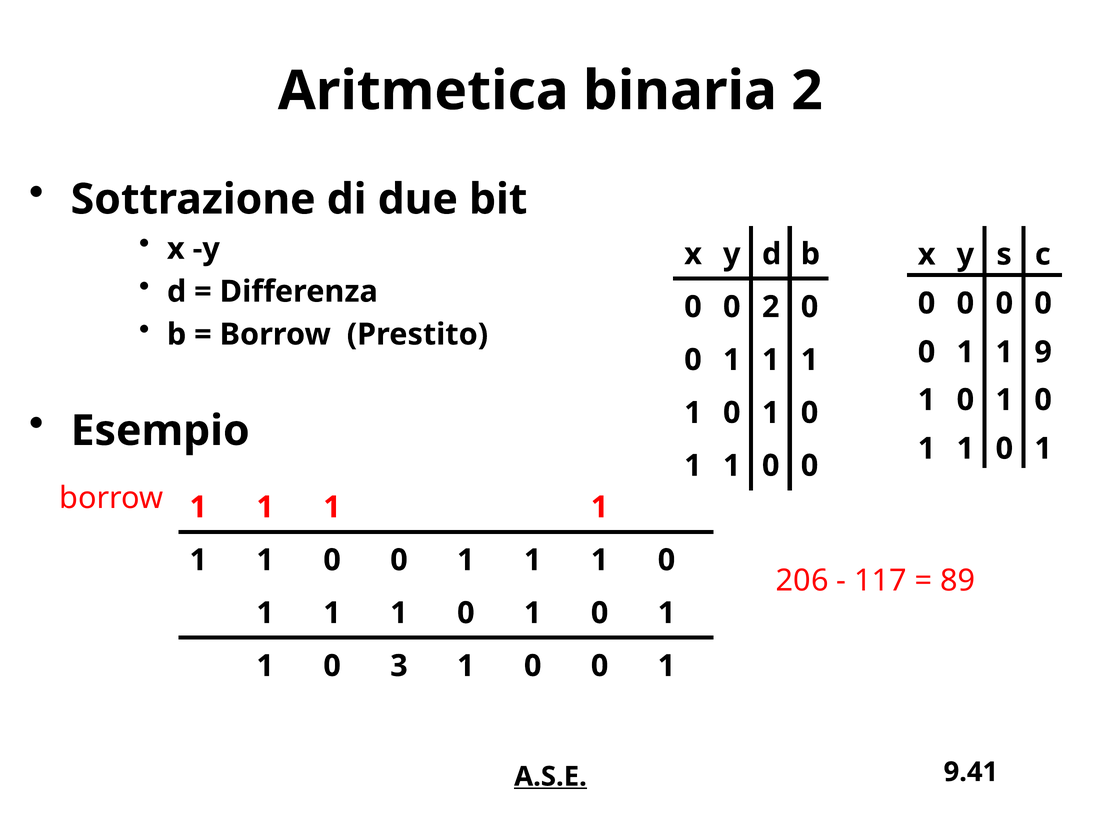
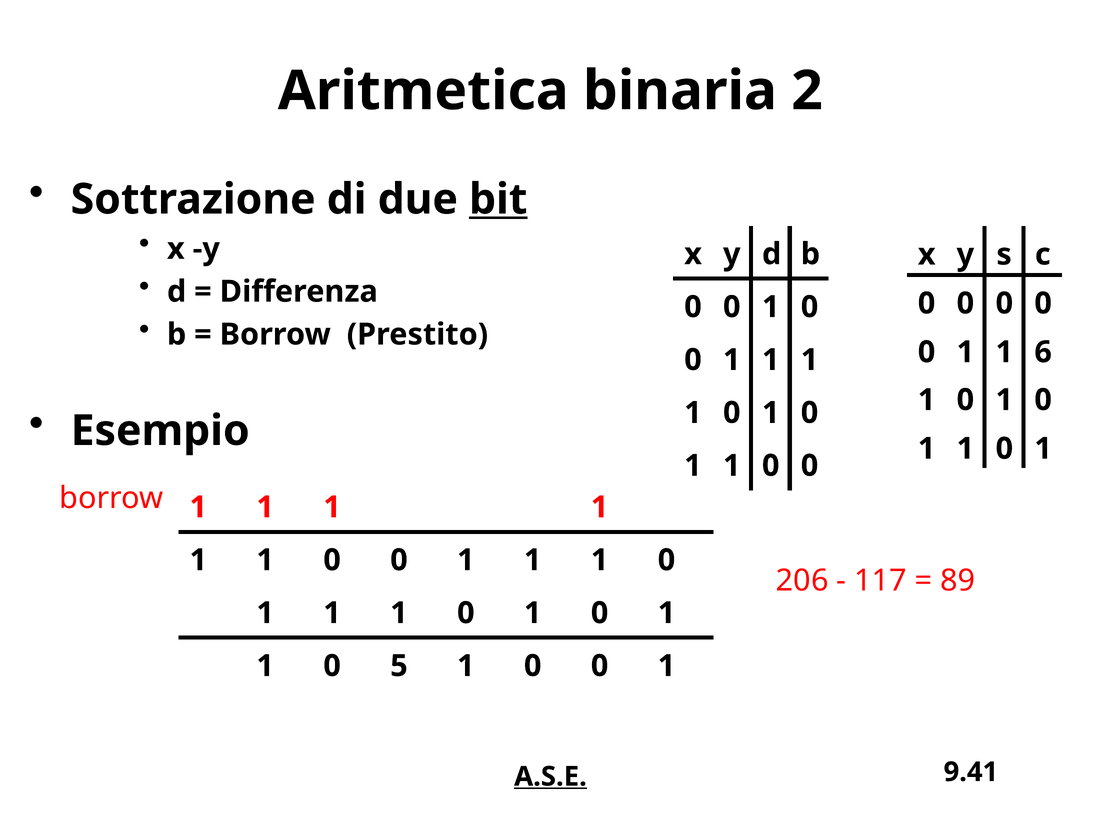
bit underline: none -> present
2 at (771, 307): 2 -> 1
9: 9 -> 6
3: 3 -> 5
